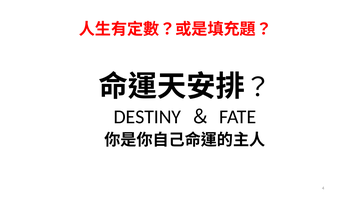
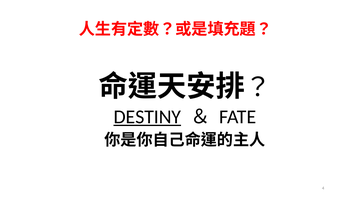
DESTINY underline: none -> present
